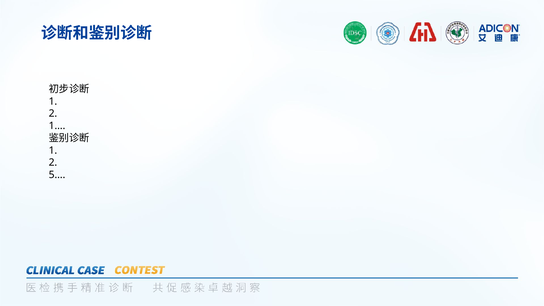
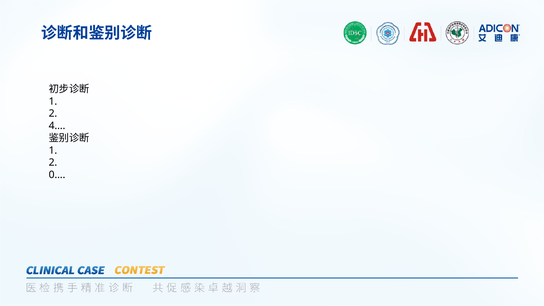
1…: 1… -> 4…
5…: 5… -> 0…
